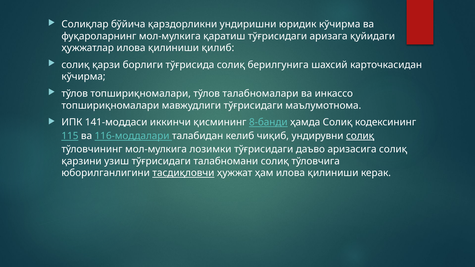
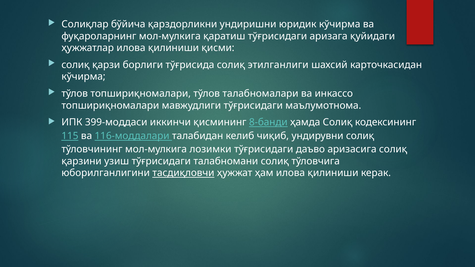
қилиб: қилиб -> қисми
берилгунига: берилгунига -> этилганлиги
141-моддаси: 141-моддаси -> 399-моддаси
солиқ at (360, 136) underline: present -> none
